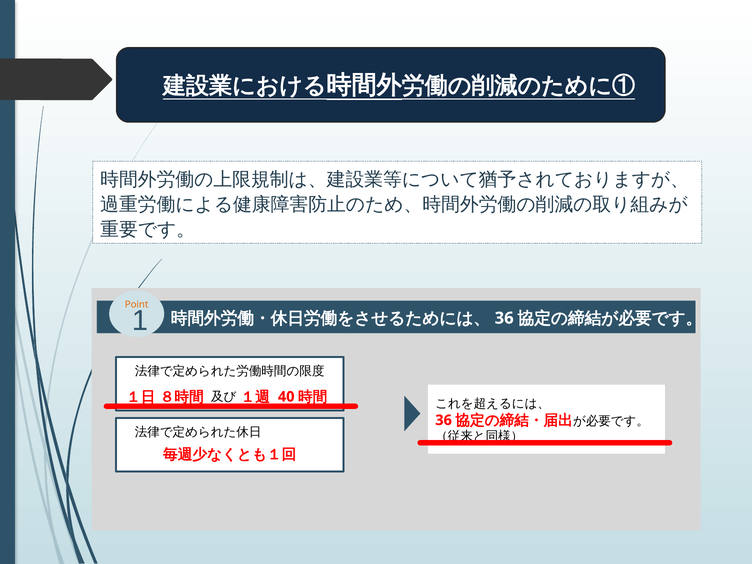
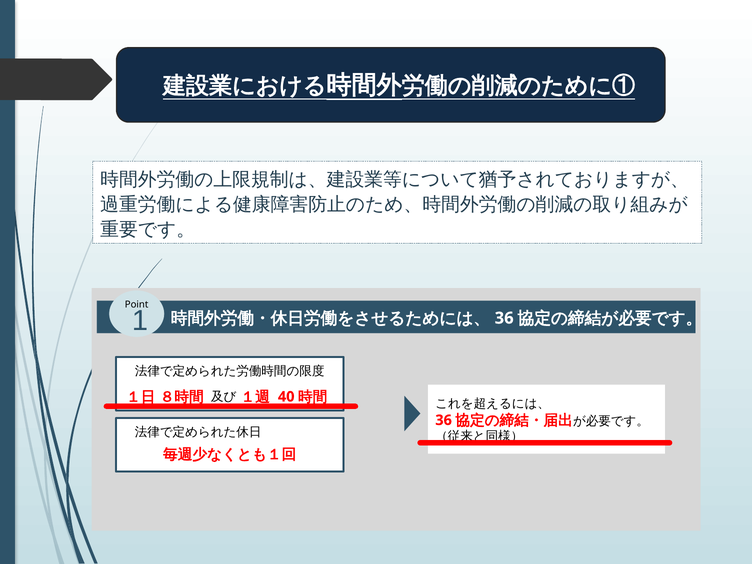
Point colour: orange -> black
